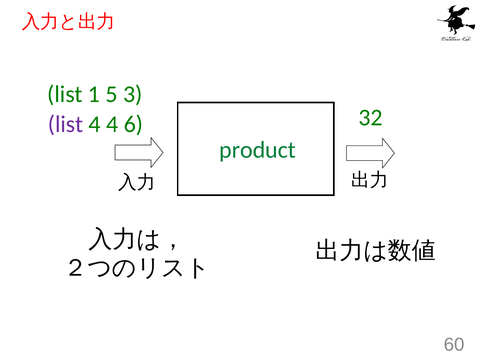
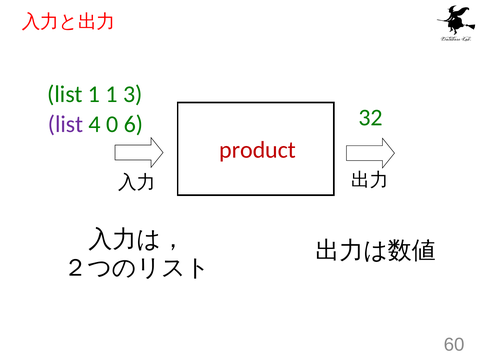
1 5: 5 -> 1
4 4: 4 -> 0
product colour: green -> red
